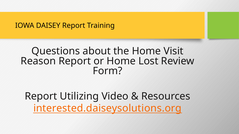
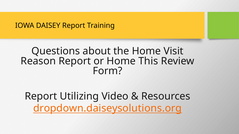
Lost: Lost -> This
interested.daiseysolutions.org: interested.daiseysolutions.org -> dropdown.daiseysolutions.org
